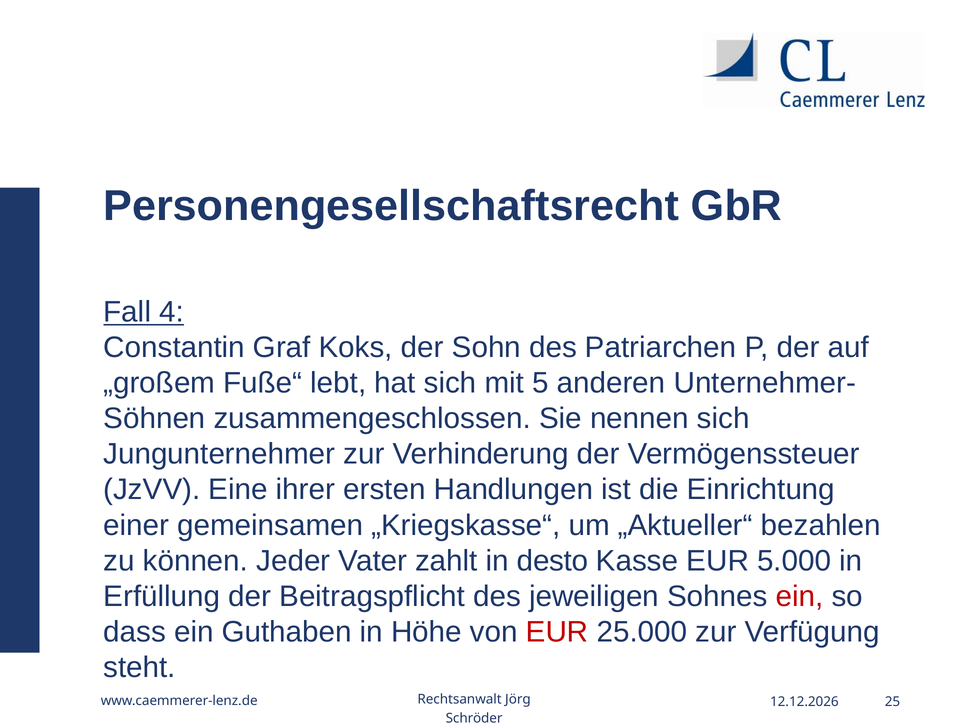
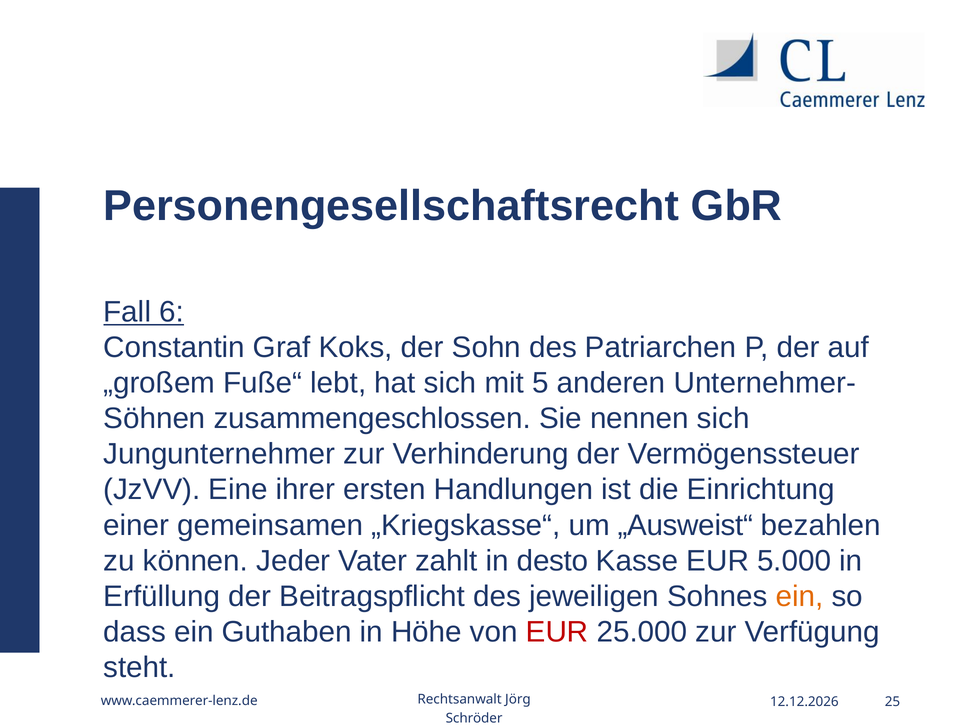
4: 4 -> 6
„Aktueller“: „Aktueller“ -> „Ausweist“
ein at (800, 597) colour: red -> orange
